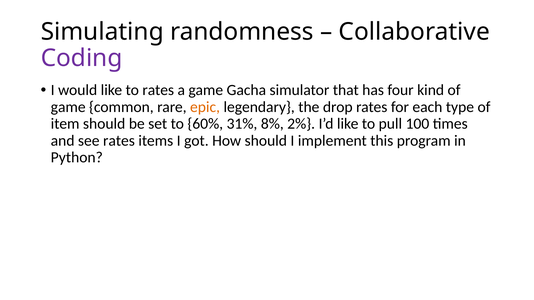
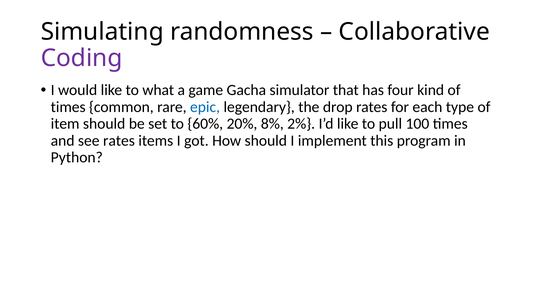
to rates: rates -> what
game at (68, 107): game -> times
epic colour: orange -> blue
31%: 31% -> 20%
